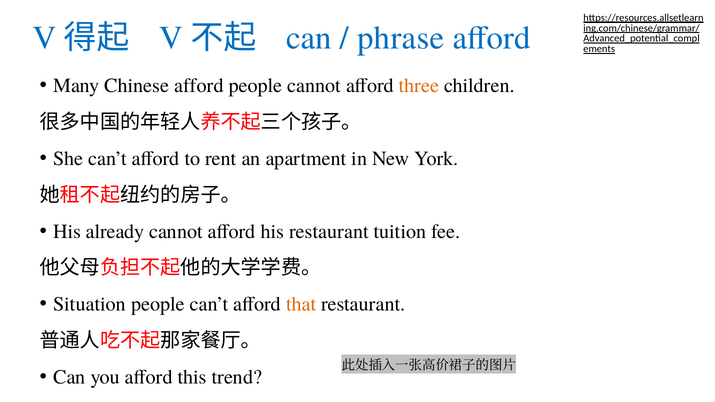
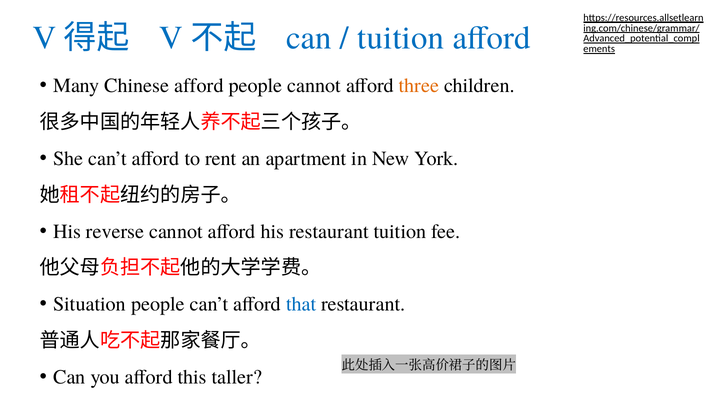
phrase at (401, 38): phrase -> tuition
already: already -> reverse
that colour: orange -> blue
trend: trend -> taller
